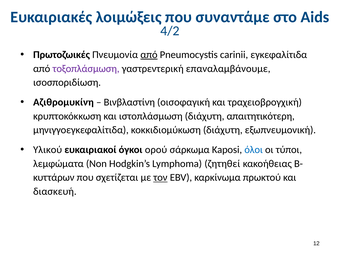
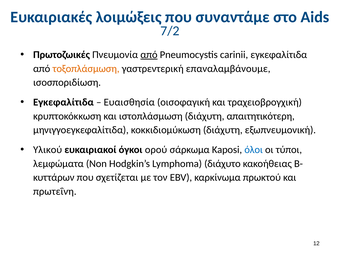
4/2: 4/2 -> 7/2
τοξοπλάσμωση colour: purple -> orange
Αζιθρομυκίνη at (63, 102): Αζιθρομυκίνη -> Εγκεφαλίτιδα
Βινβλαστίνη: Βινβλαστίνη -> Ευαισθησία
ζητηθεί: ζητηθεί -> διάχυτο
τον underline: present -> none
διασκευή: διασκευή -> πρωτεΐνη
